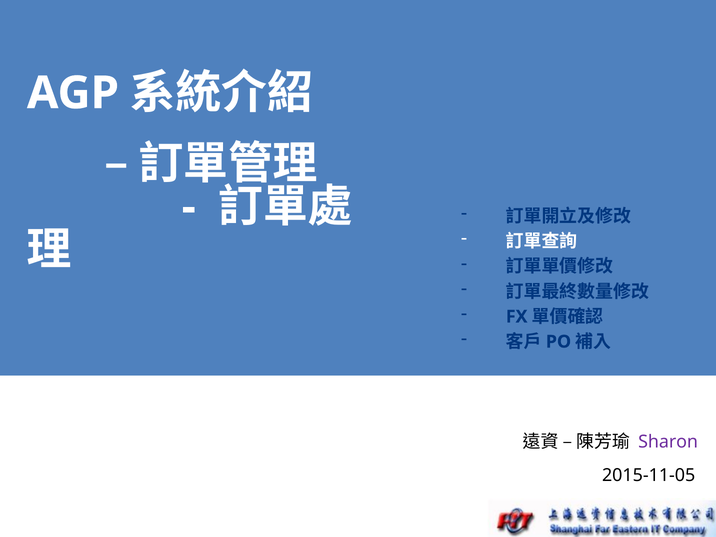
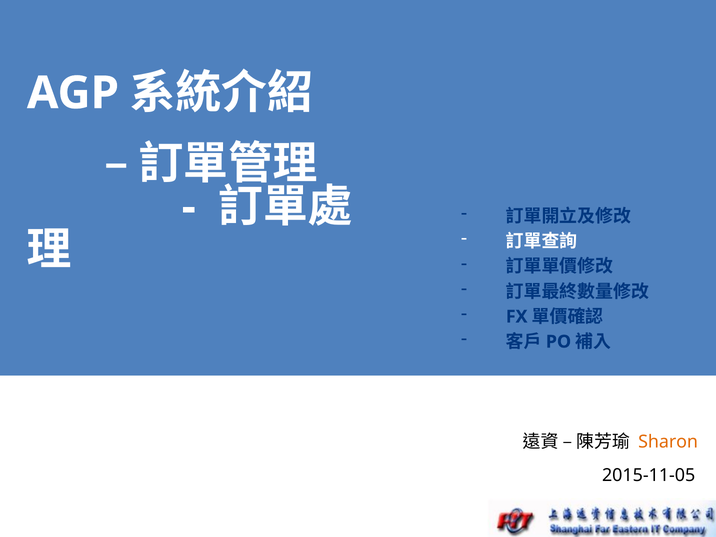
Sharon colour: purple -> orange
